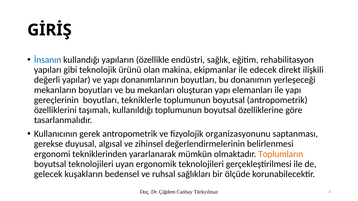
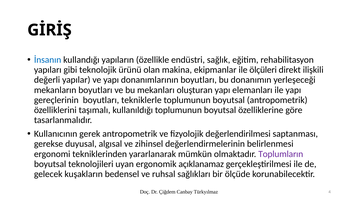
edecek: edecek -> ölçüleri
organizasyonunu: organizasyonunu -> değerlendirilmesi
Toplumların colour: orange -> purple
ergonomik teknolojileri: teknolojileri -> açıklanamaz
